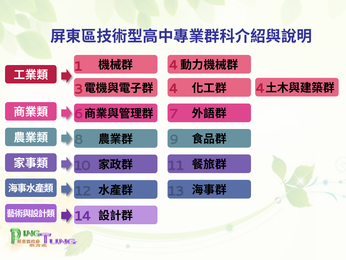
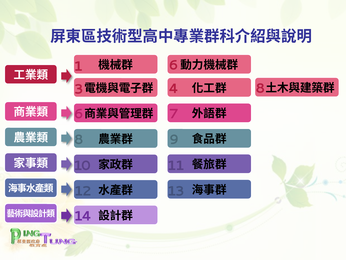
1 4: 4 -> 6
4 4: 4 -> 8
